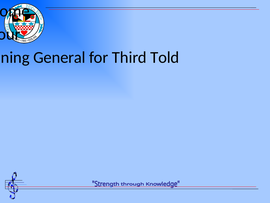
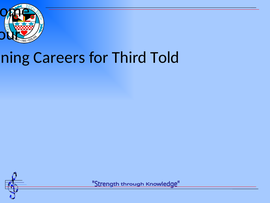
General: General -> Careers
